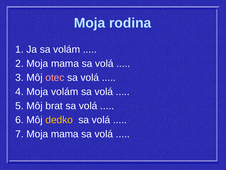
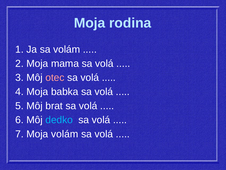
Moja volám: volám -> babka
dedko colour: yellow -> light blue
7 Moja mama: mama -> volám
